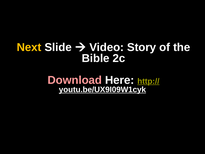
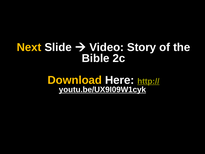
Download colour: pink -> yellow
